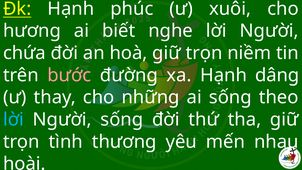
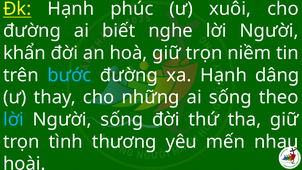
hương at (32, 31): hương -> đường
chứa: chứa -> khẩn
bước colour: pink -> light blue
